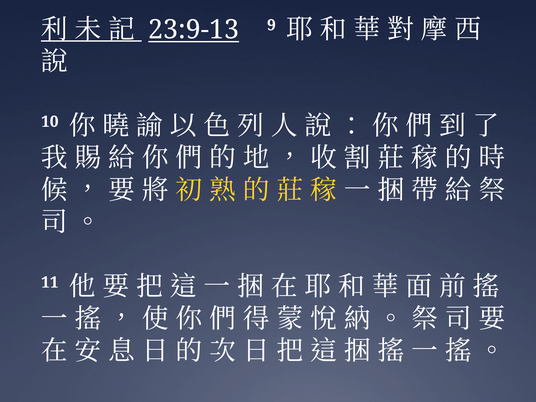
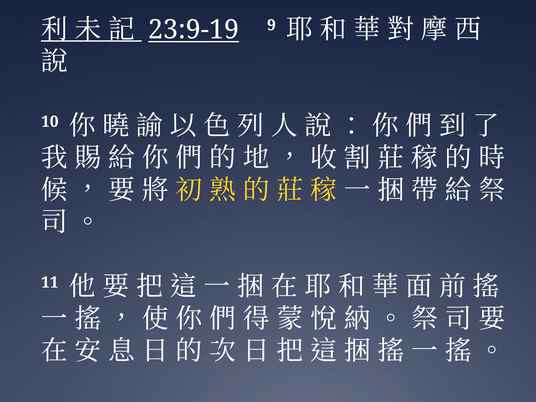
23:9-13: 23:9-13 -> 23:9-19
